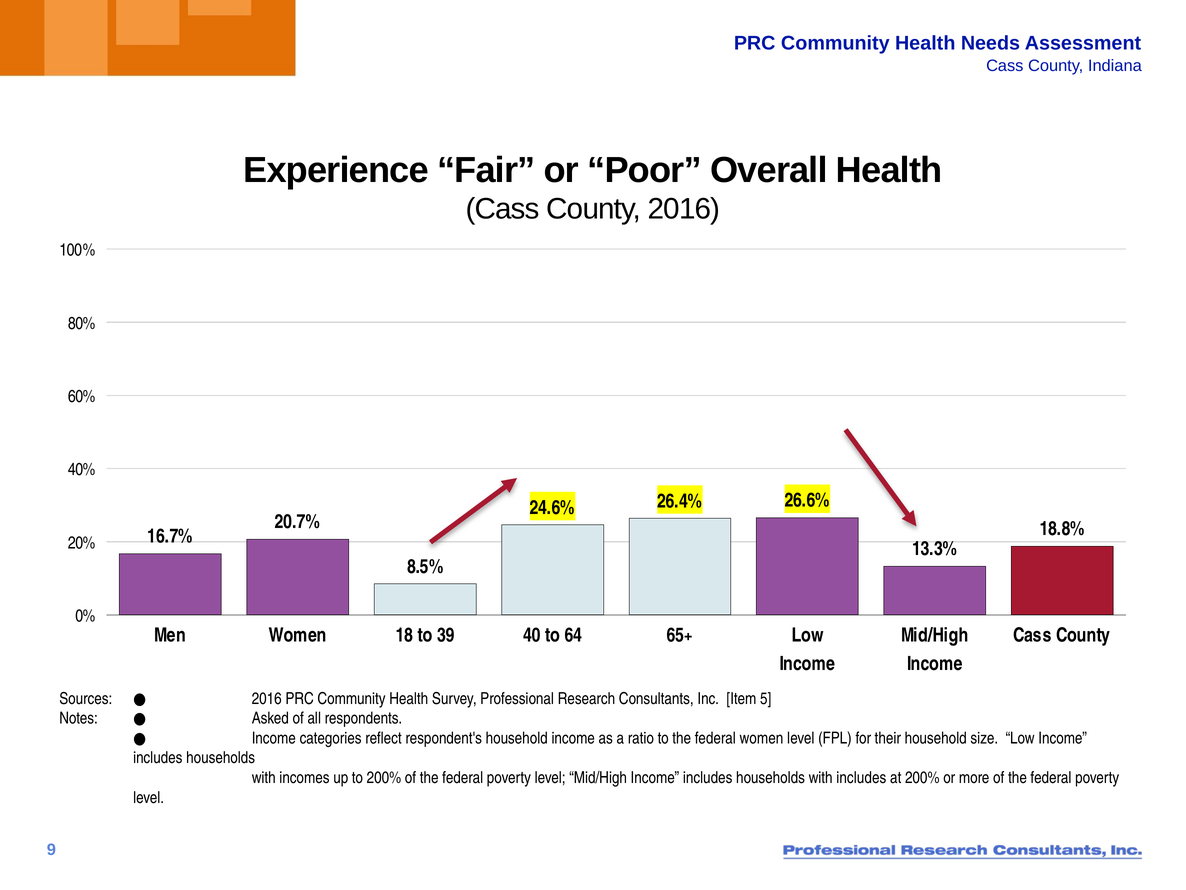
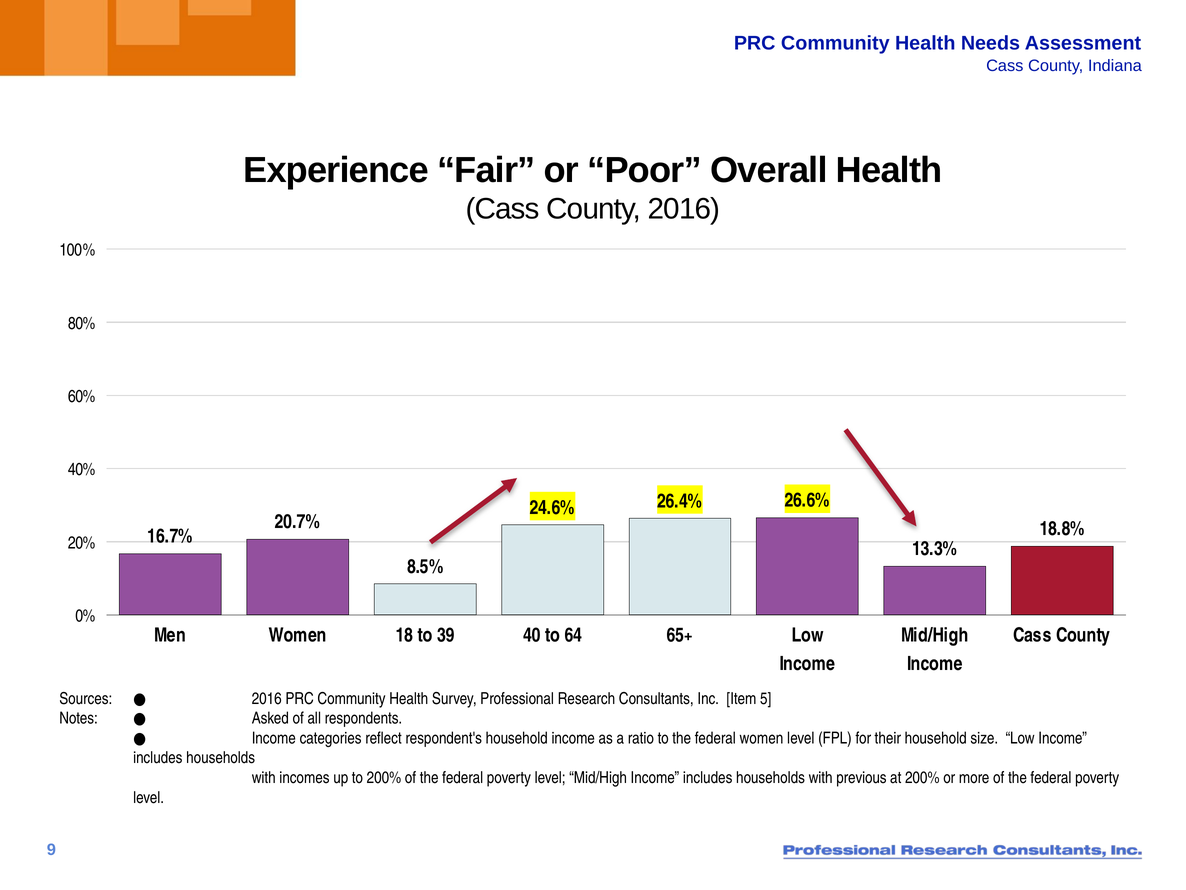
with includes: includes -> previous
